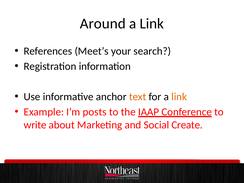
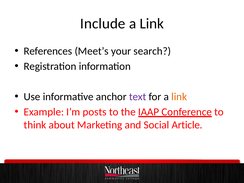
Around: Around -> Include
text colour: orange -> purple
write: write -> think
Create: Create -> Article
